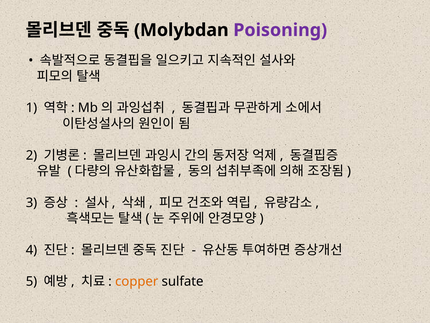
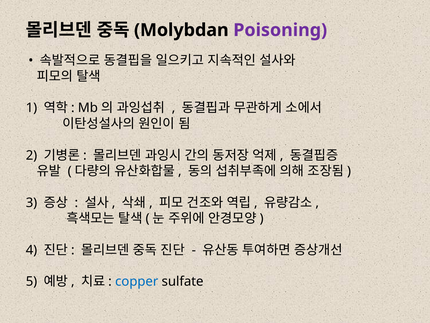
copper colour: orange -> blue
